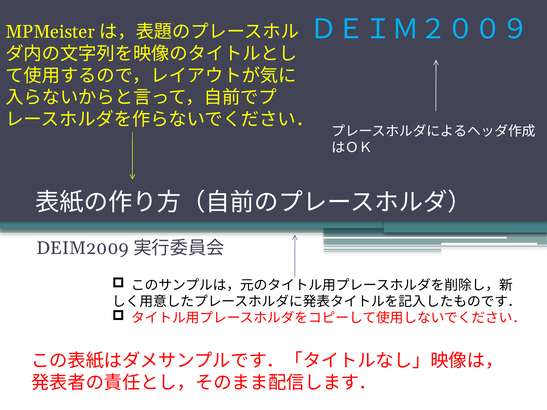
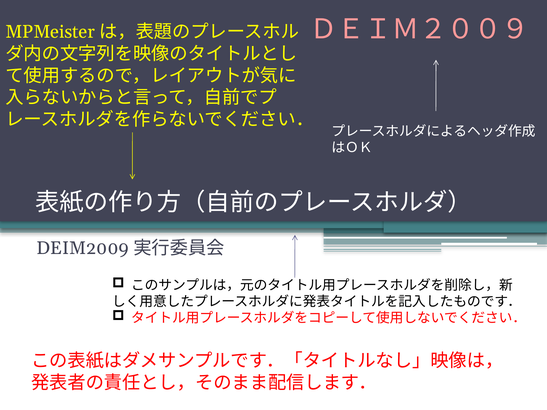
ＤＥＩＭ２００９ colour: light blue -> pink
